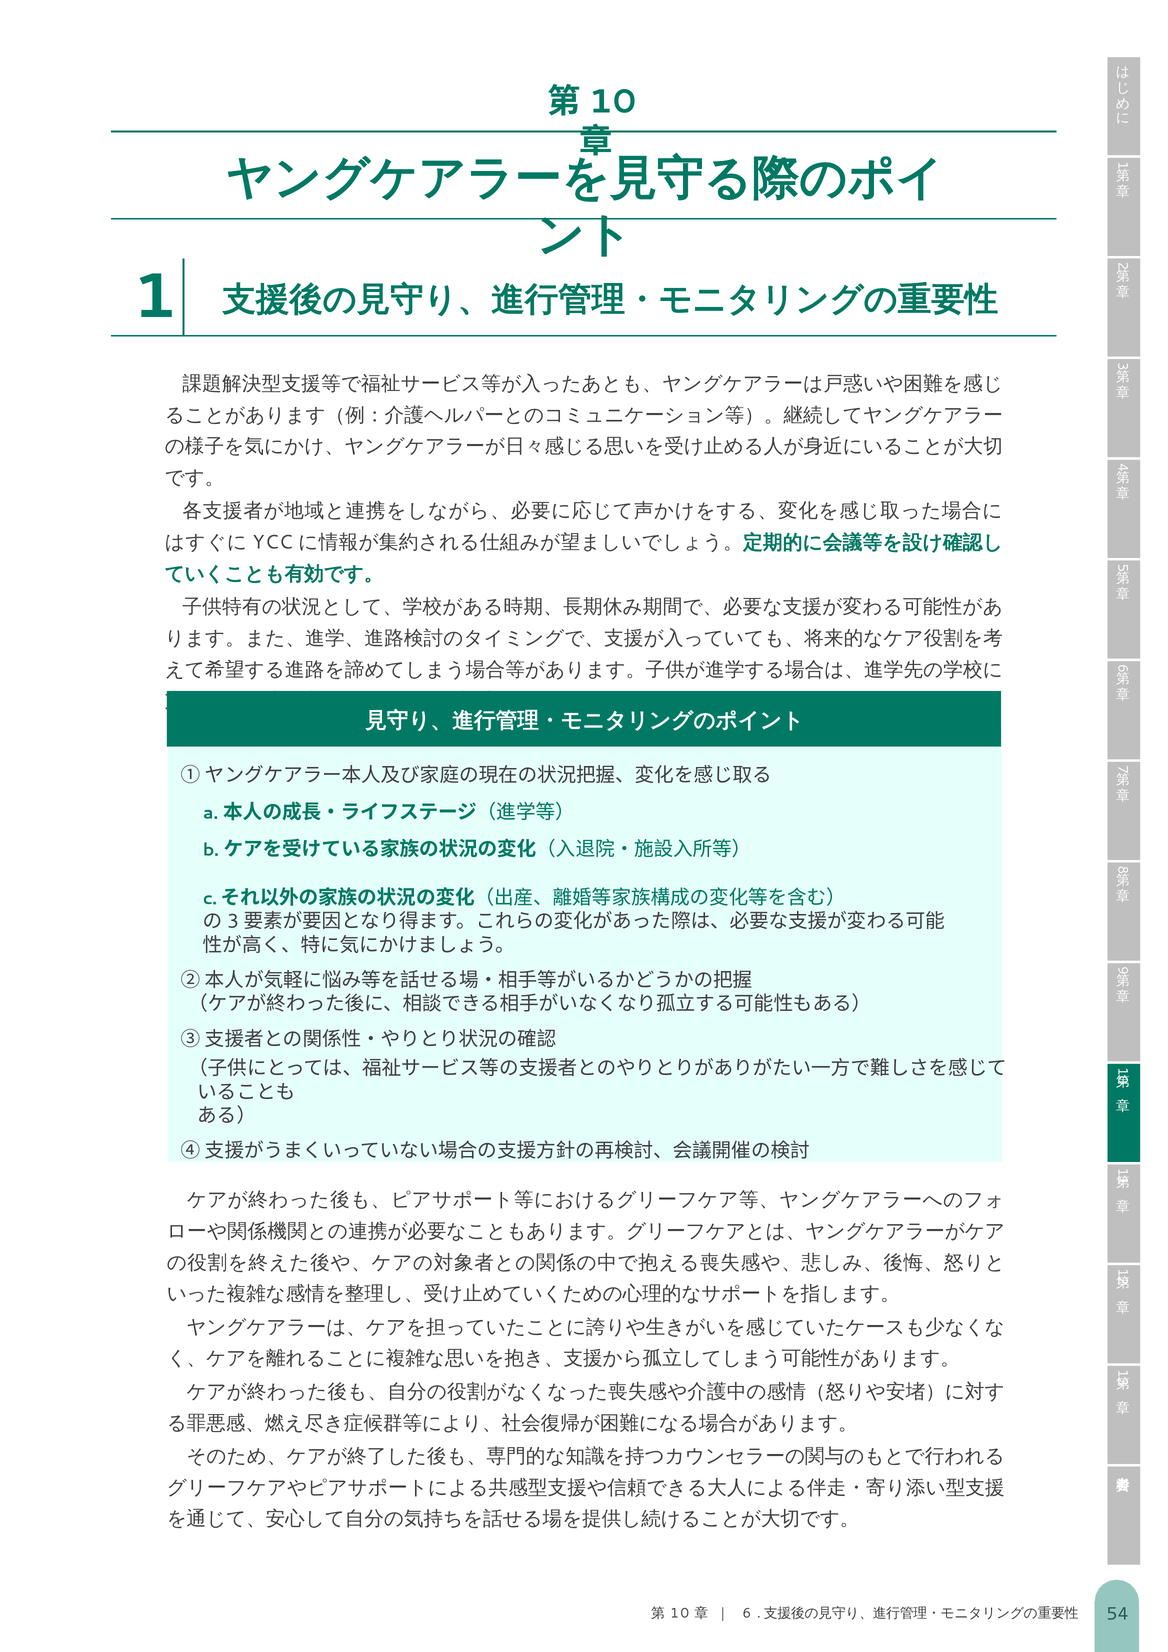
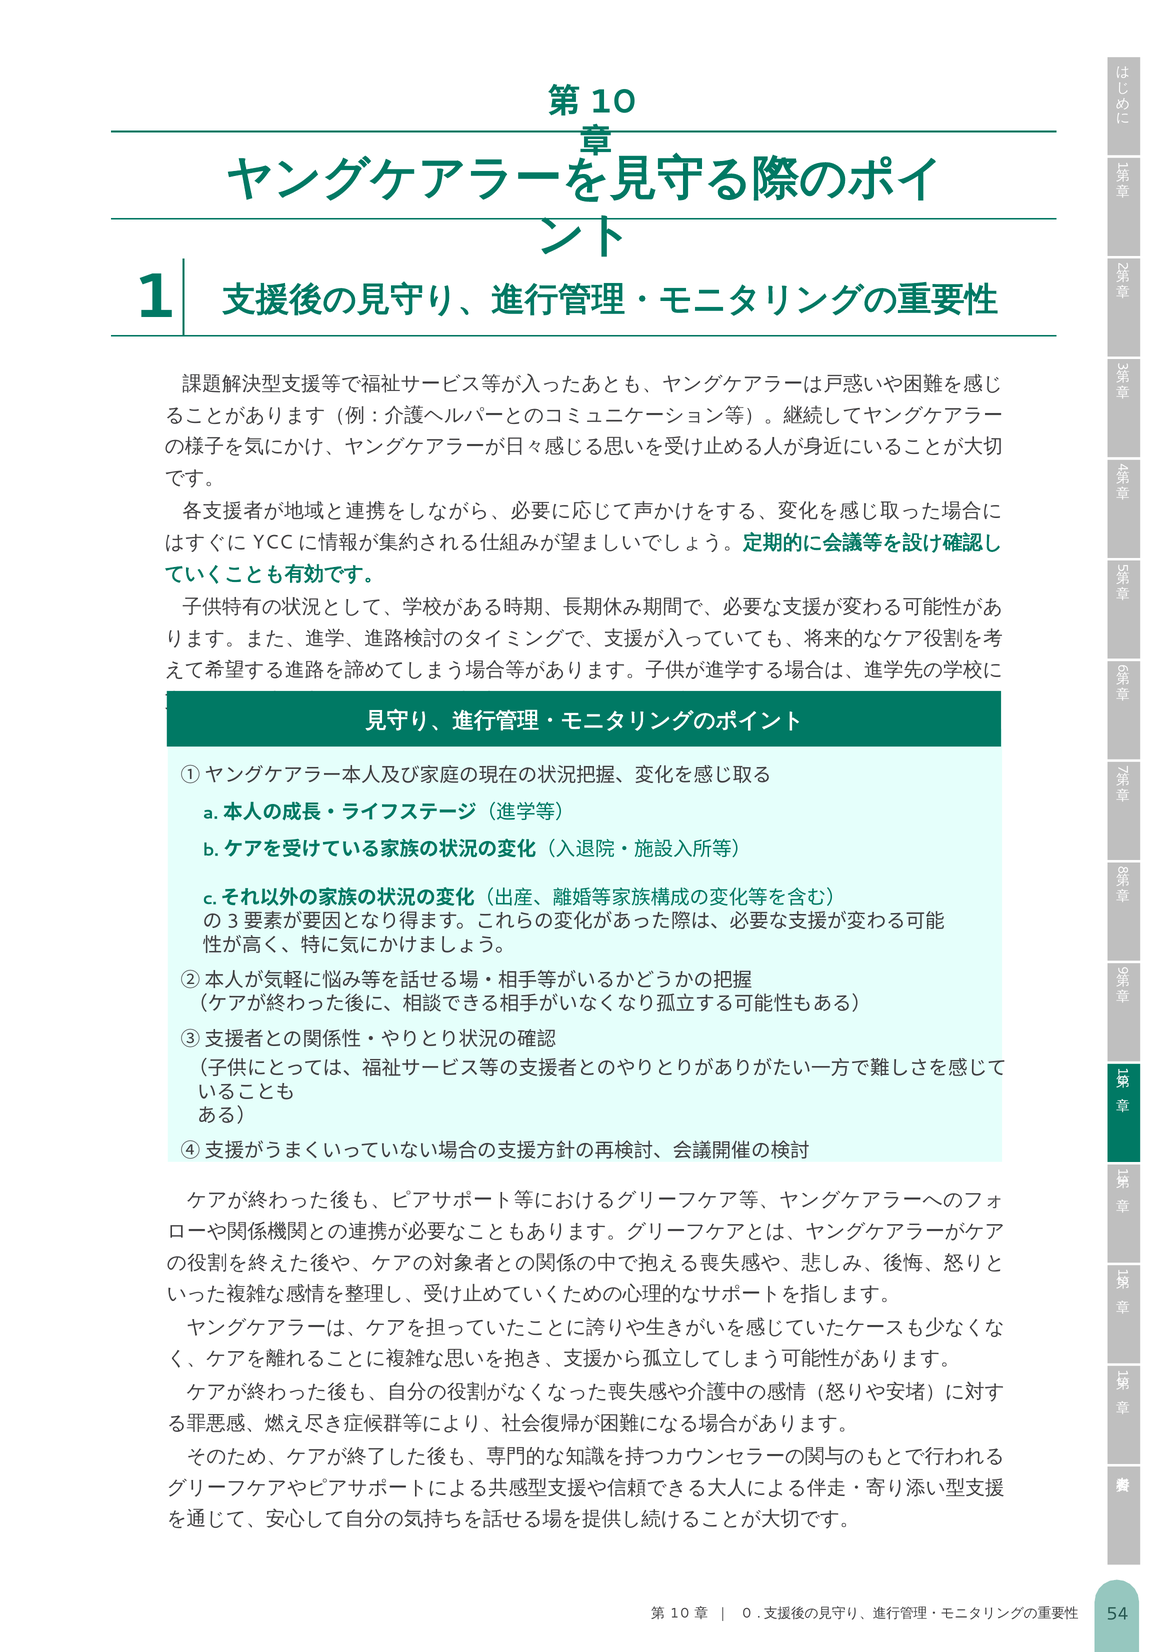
6 at (747, 1613): 6 -> 0
